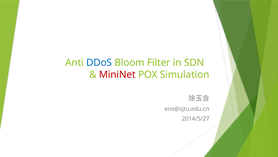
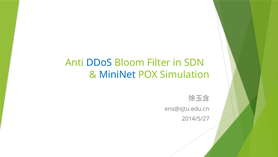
MiniNet colour: red -> blue
